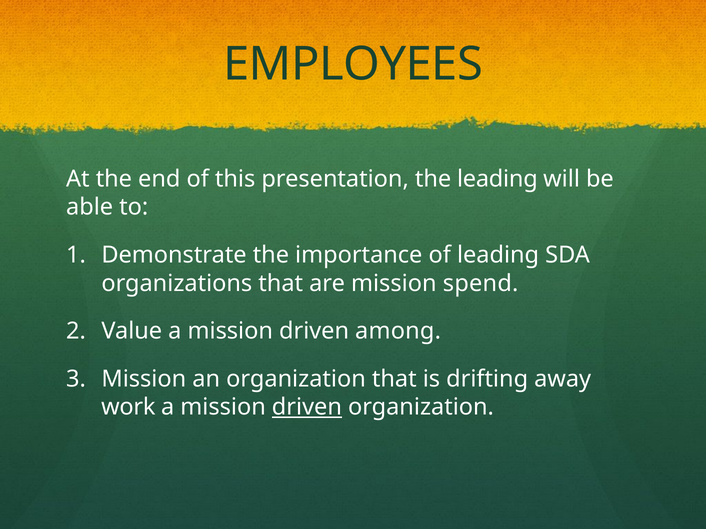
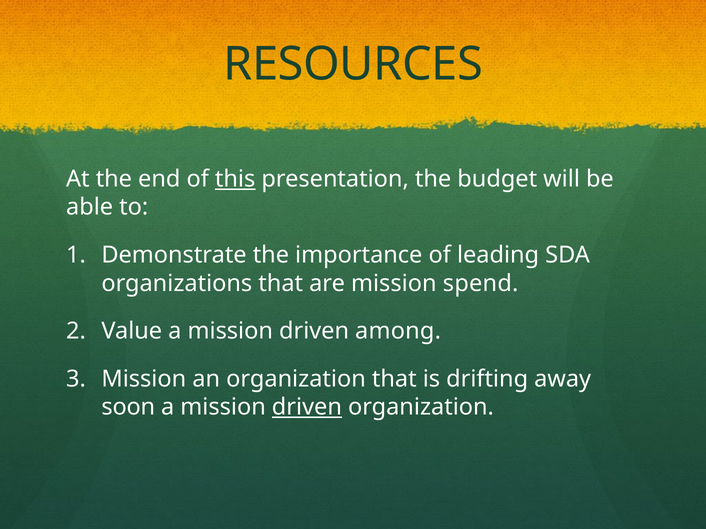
EMPLOYEES: EMPLOYEES -> RESOURCES
this underline: none -> present
the leading: leading -> budget
work: work -> soon
